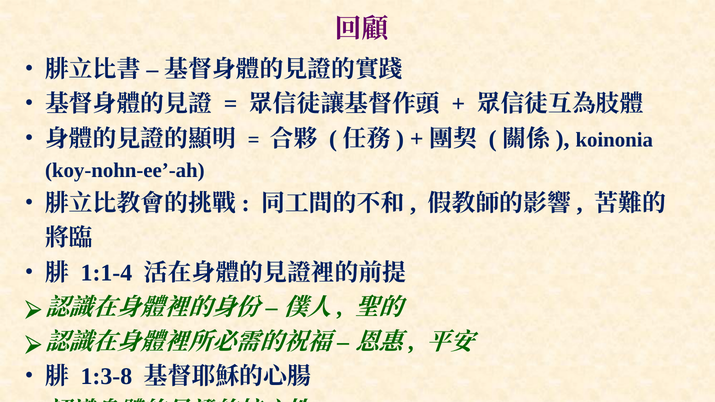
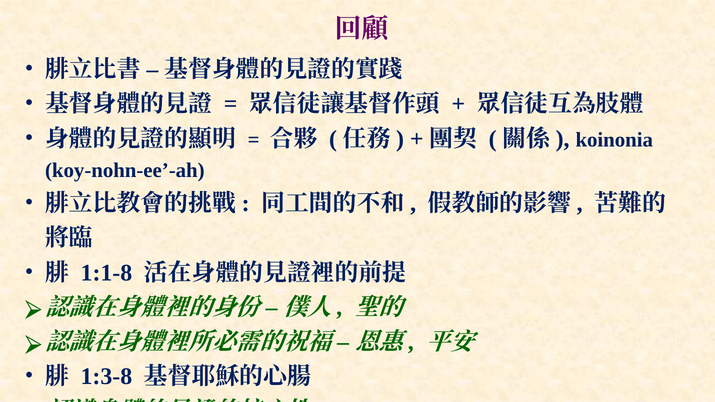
1:1-4: 1:1-4 -> 1:1-8
